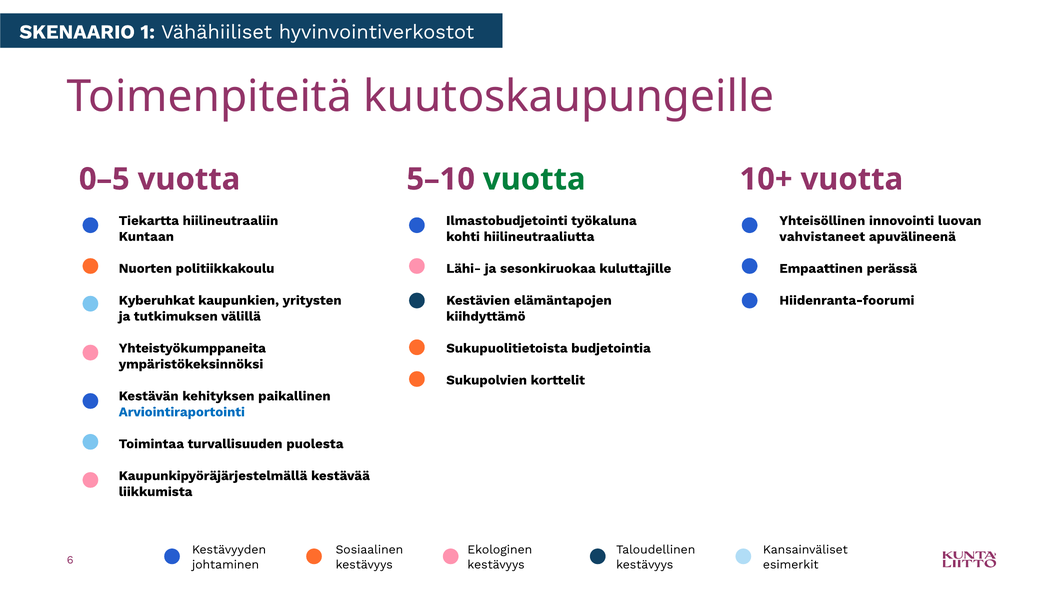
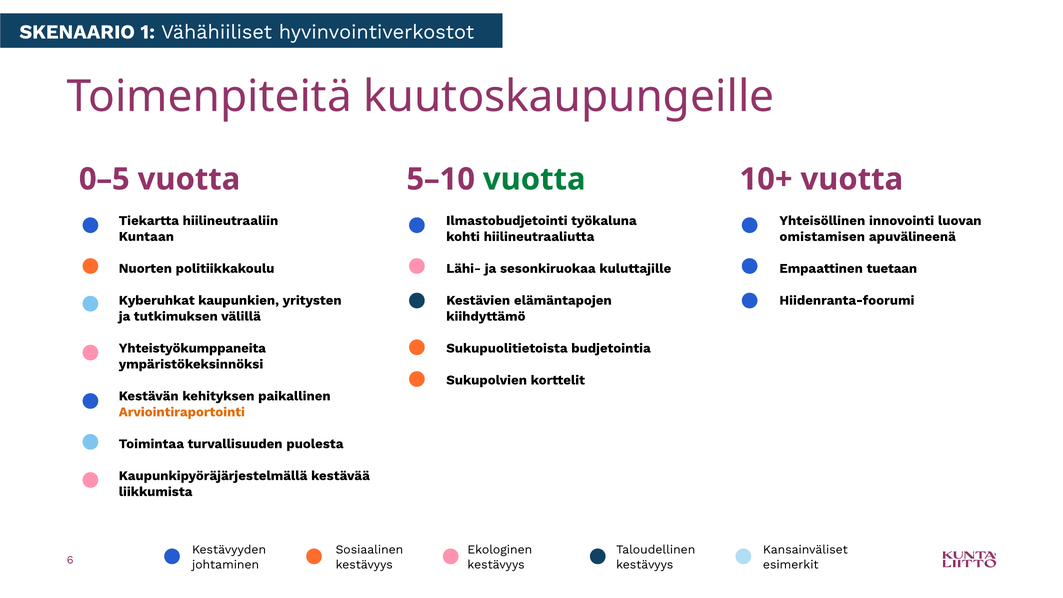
vahvistaneet: vahvistaneet -> omistamisen
perässä: perässä -> tuetaan
Arviointiraportointi colour: blue -> orange
